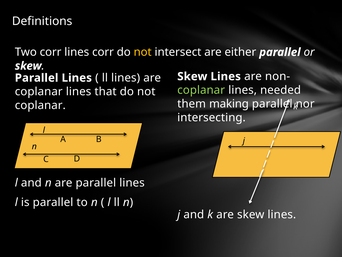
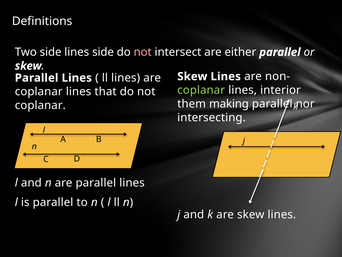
Two corr: corr -> side
lines corr: corr -> side
not at (143, 52) colour: yellow -> pink
needed: needed -> interior
